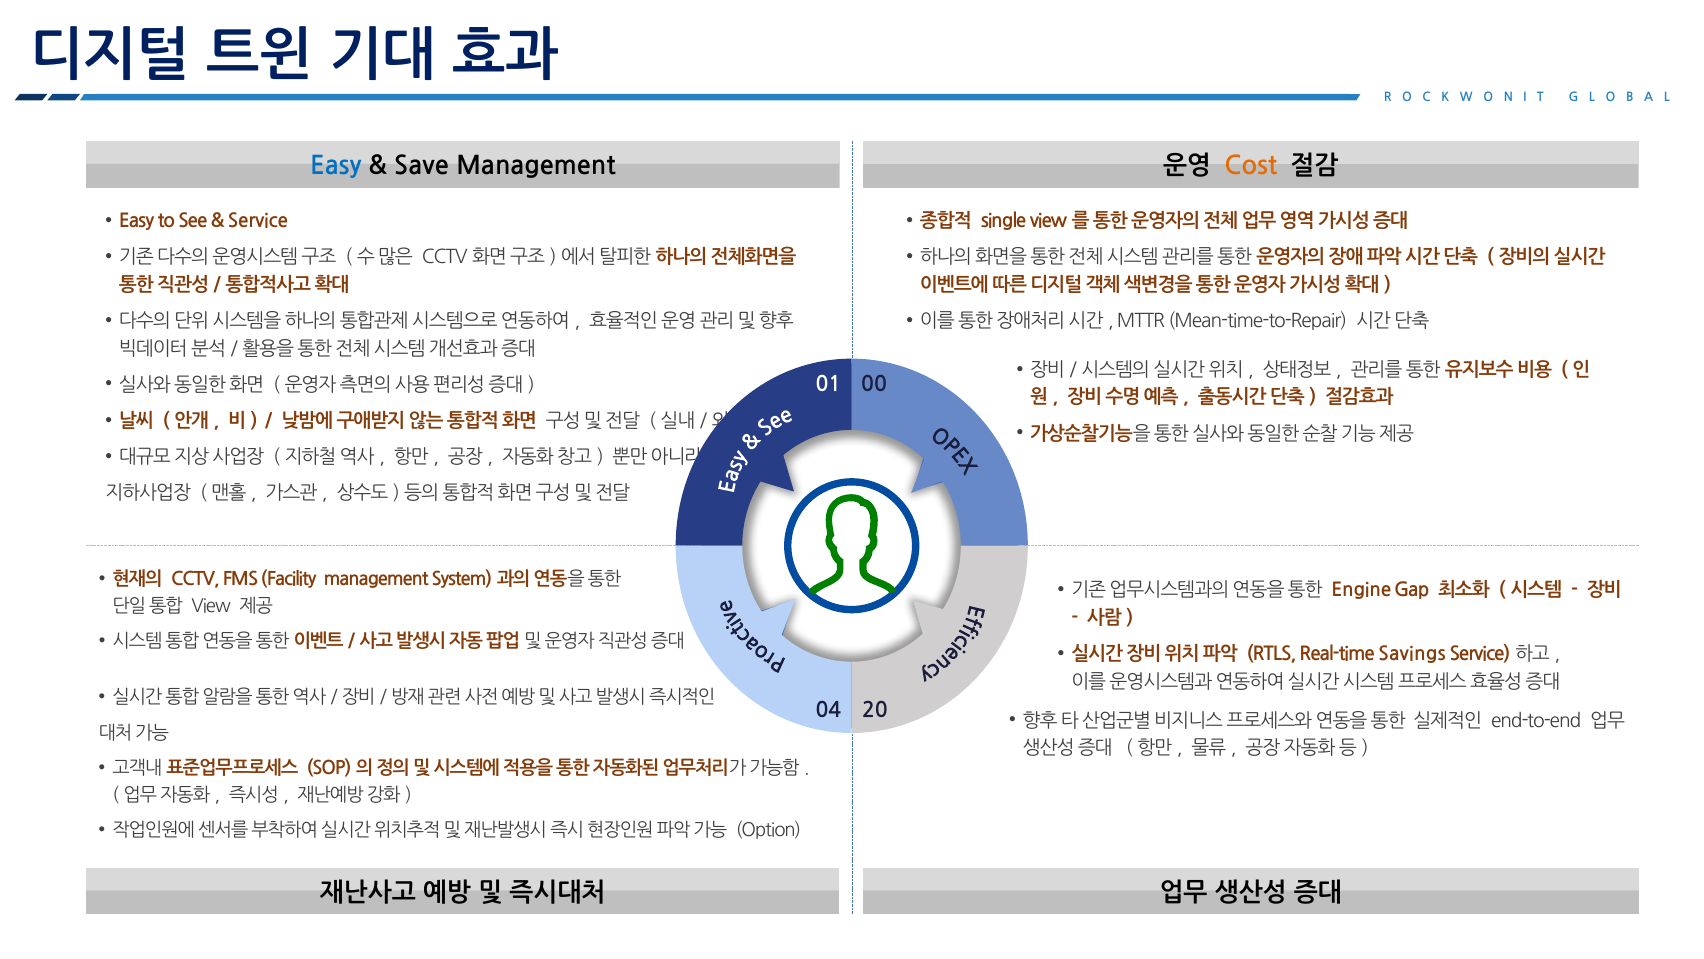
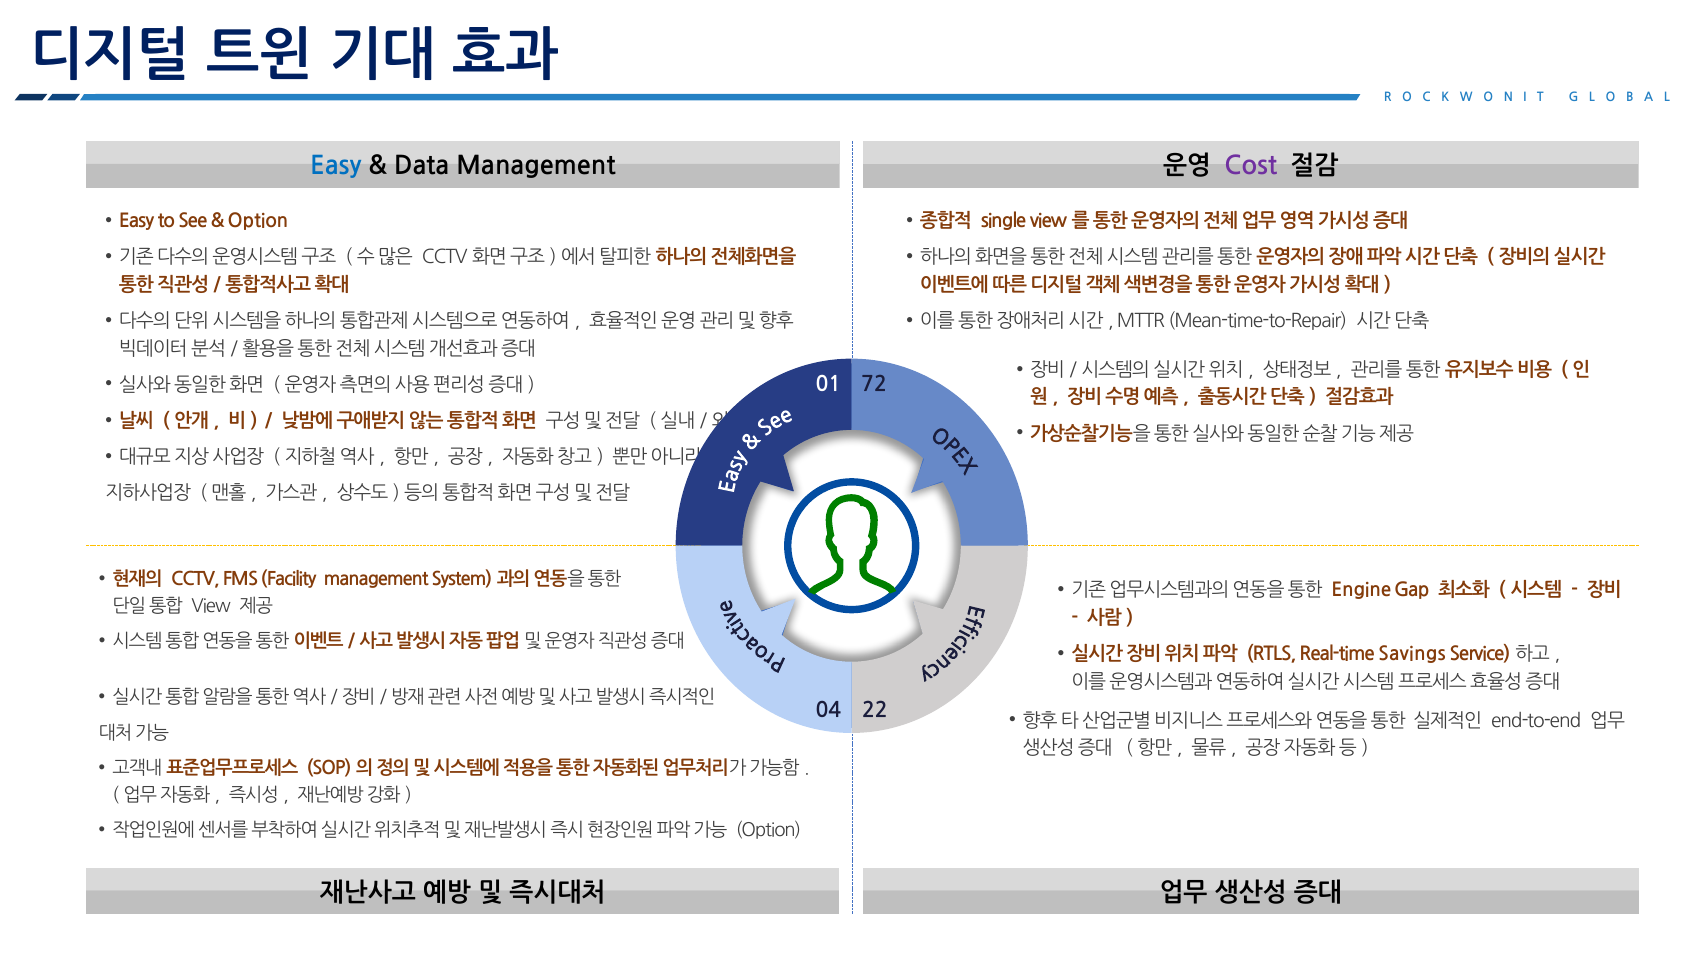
Save: Save -> Data
Cost colour: orange -> purple
Service at (258, 221): Service -> Option
00: 00 -> 72
20: 20 -> 22
